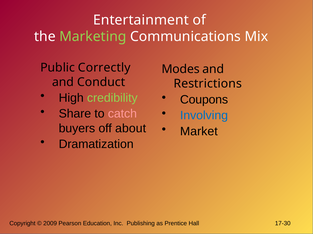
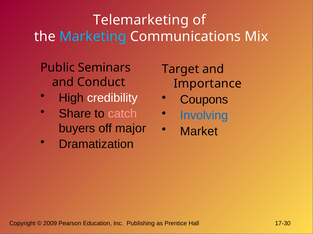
Entertainment: Entertainment -> Telemarketing
Marketing colour: light green -> light blue
Correctly: Correctly -> Seminars
Modes: Modes -> Target
Restrictions: Restrictions -> Importance
credibility colour: light green -> white
about: about -> major
